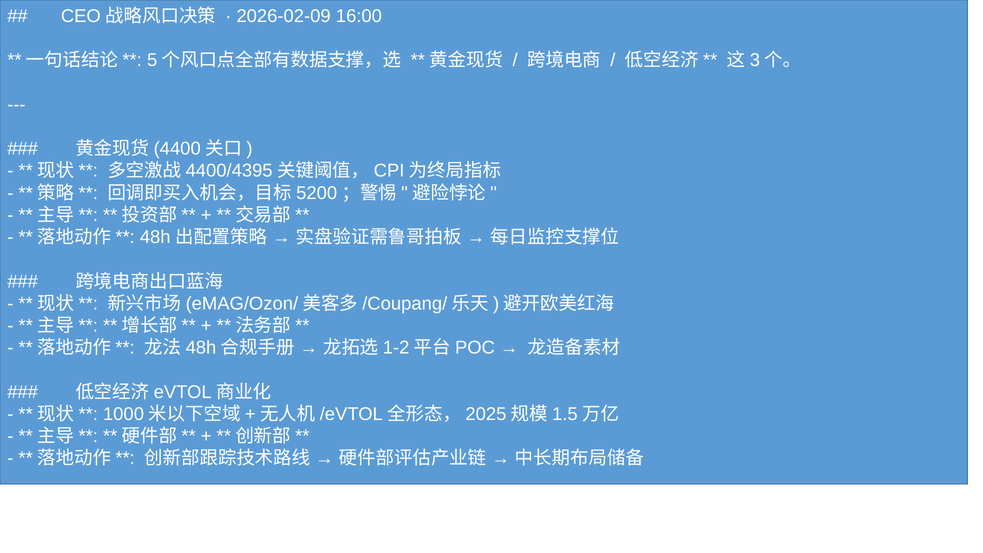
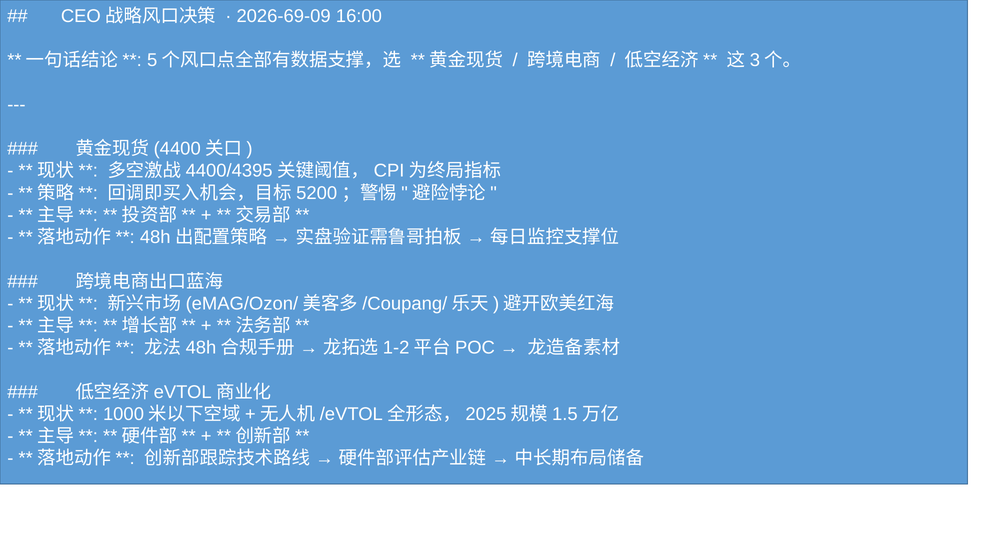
2026-02-09: 2026-02-09 -> 2026-69-09
